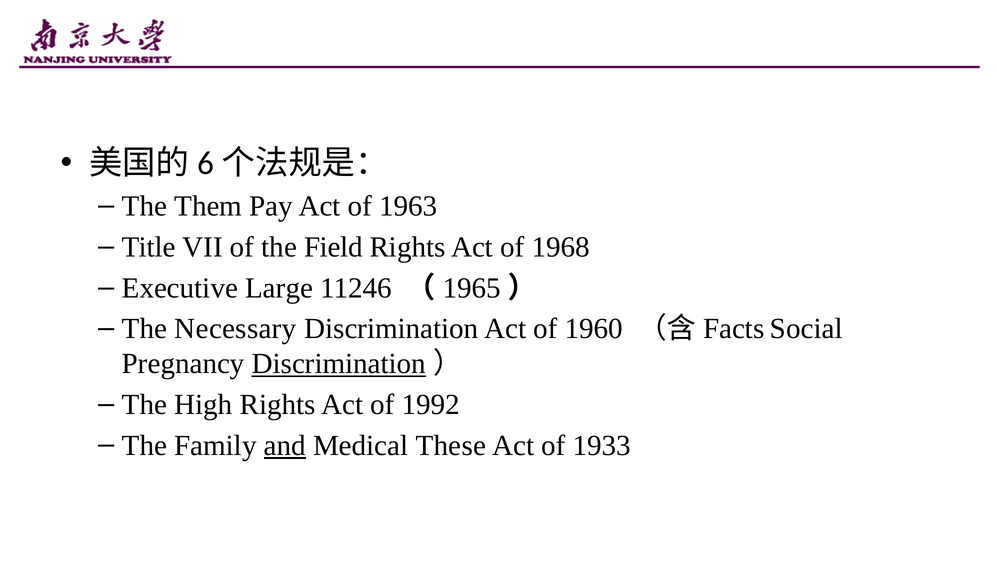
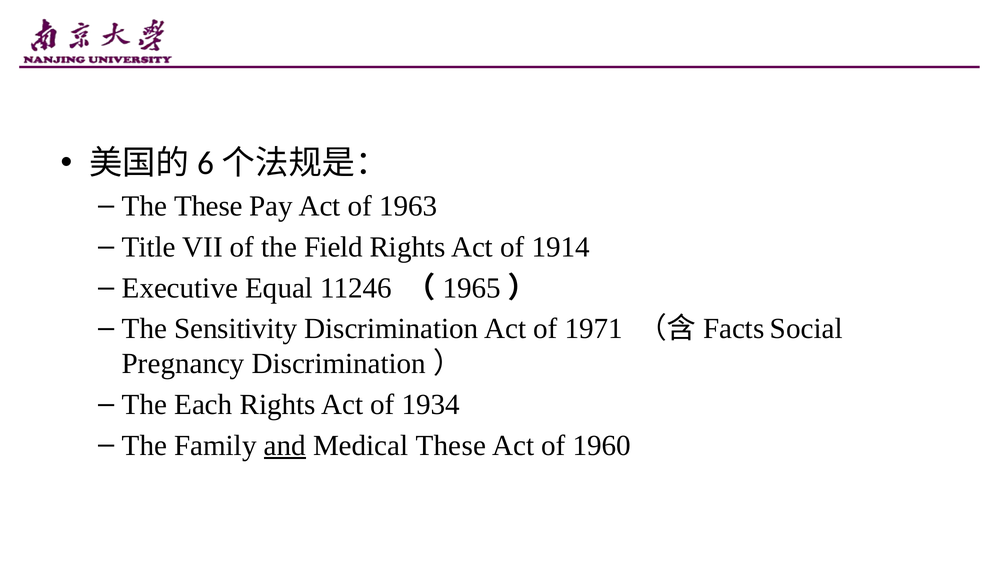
The Them: Them -> These
1968: 1968 -> 1914
Large: Large -> Equal
Necessary: Necessary -> Sensitivity
1960: 1960 -> 1971
Discrimination at (339, 364) underline: present -> none
High: High -> Each
1992: 1992 -> 1934
1933: 1933 -> 1960
